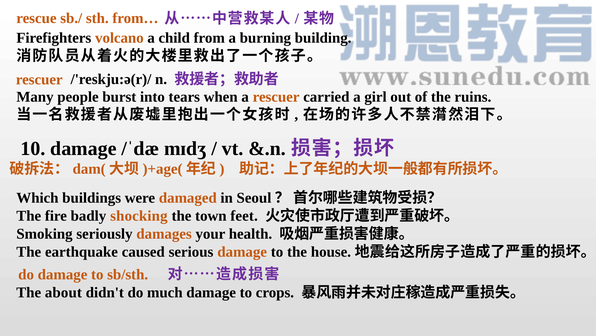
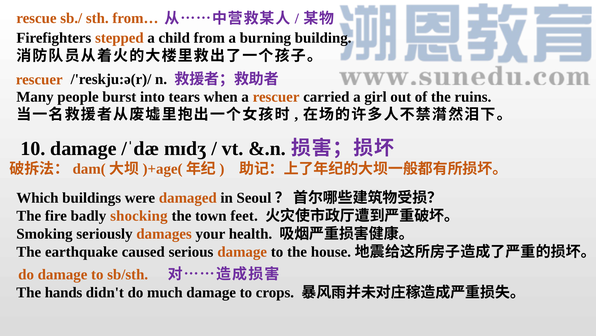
volcano: volcano -> stepped
about: about -> hands
